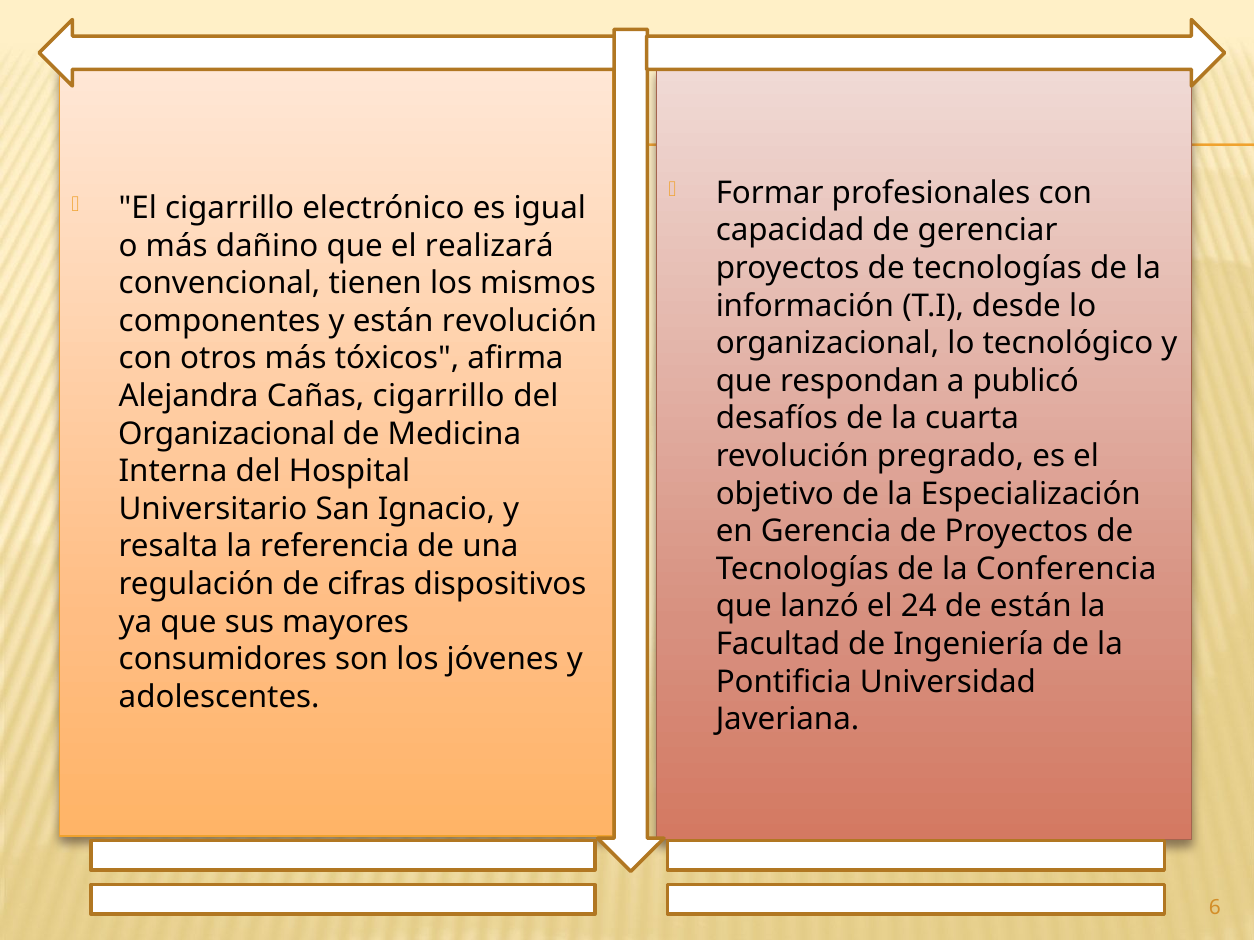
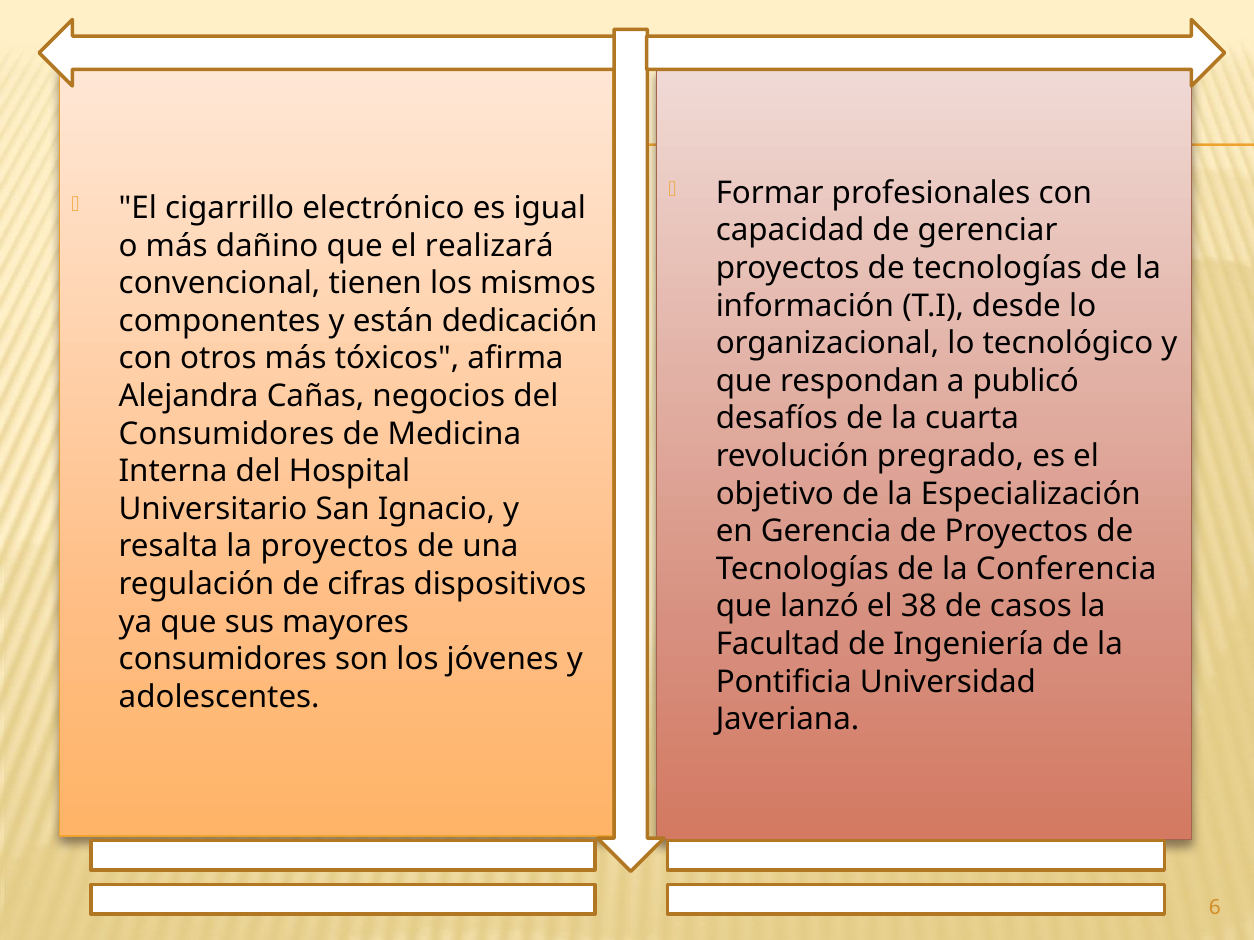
están revolución: revolución -> dedicación
Cañas cigarrillo: cigarrillo -> negocios
Organizacional at (227, 434): Organizacional -> Consumidores
la referencia: referencia -> proyectos
24: 24 -> 38
de están: están -> casos
